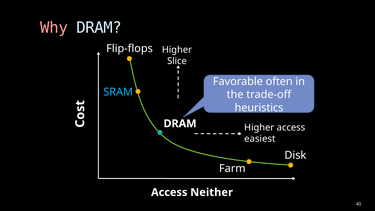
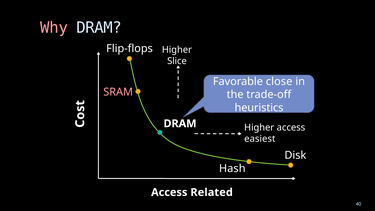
often: often -> close
SRAM colour: light blue -> pink
Farm: Farm -> Hash
Neither: Neither -> Related
